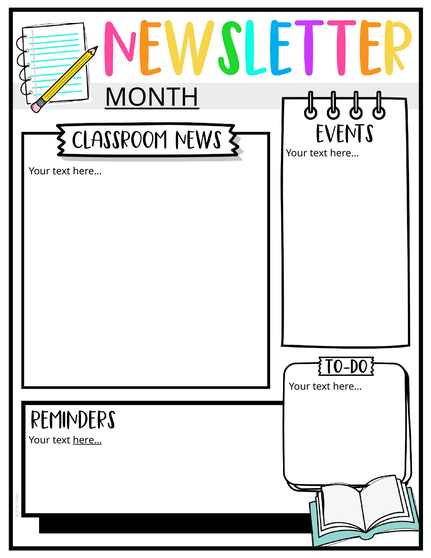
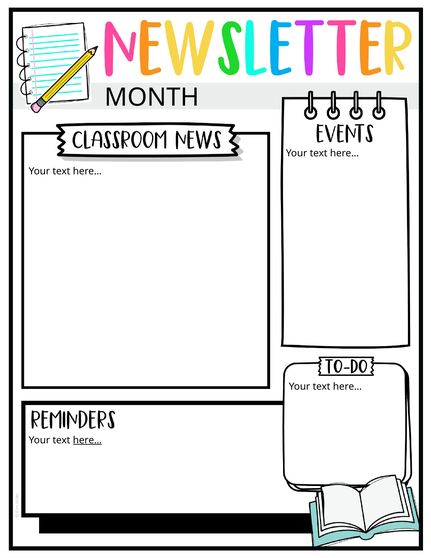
MONTH underline: present -> none
